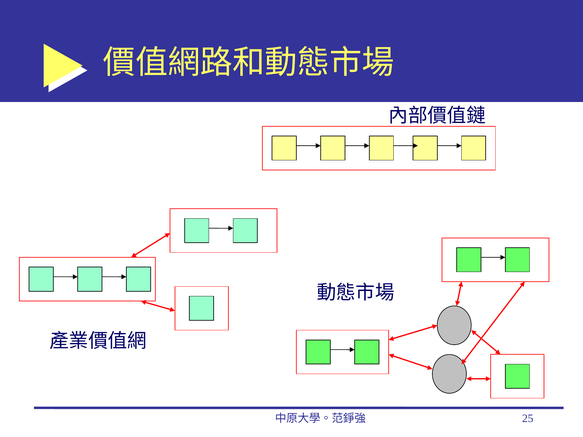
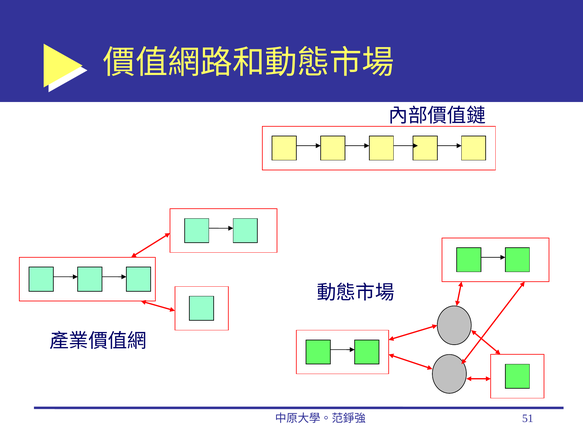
25: 25 -> 51
